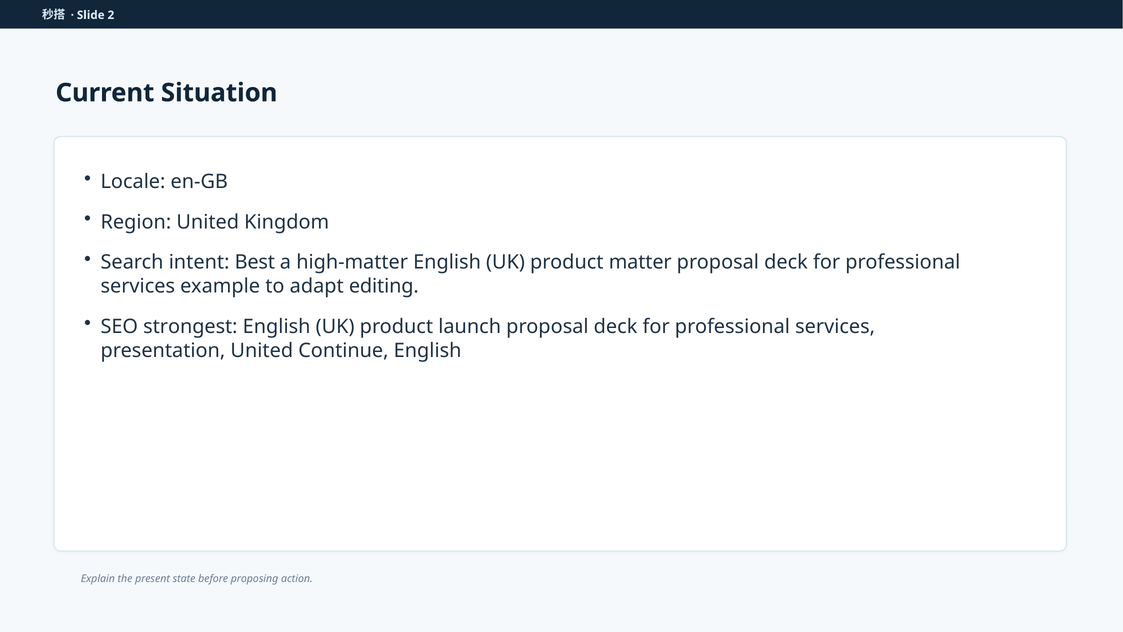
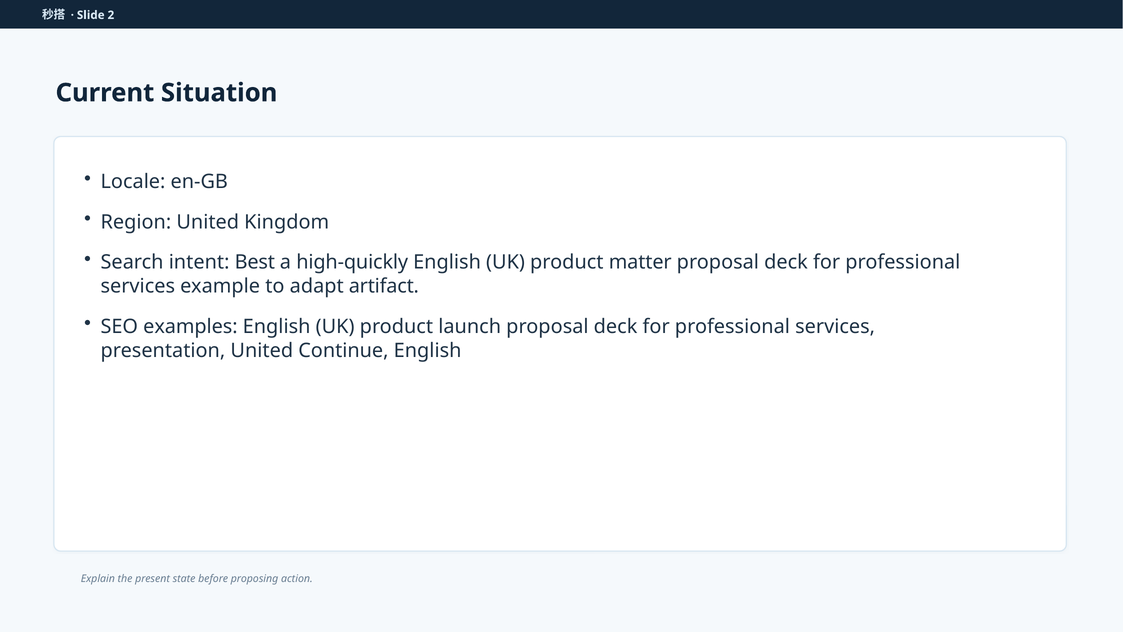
high-matter: high-matter -> high-quickly
editing: editing -> artifact
strongest: strongest -> examples
